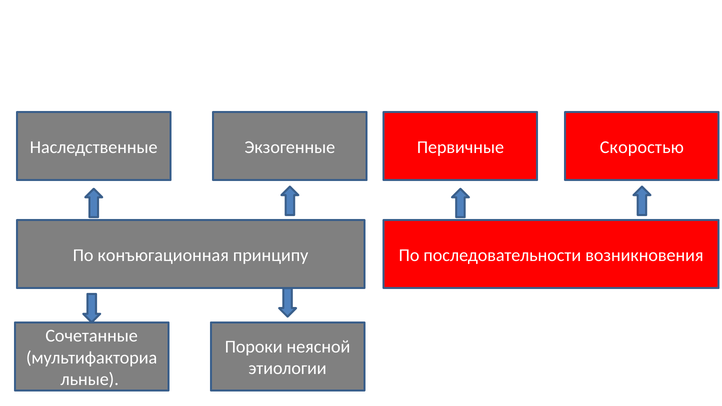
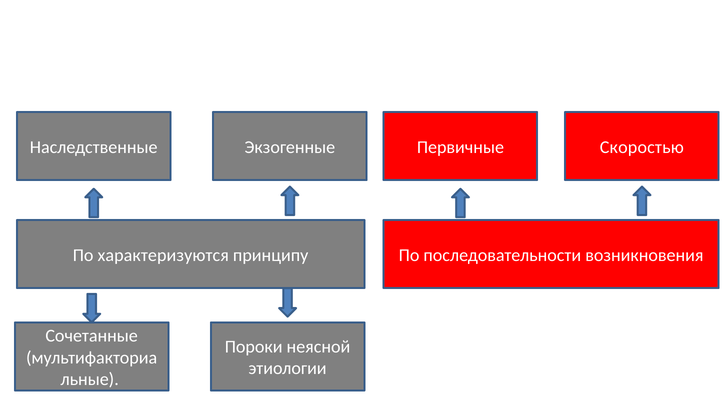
конъюгационная: конъюгационная -> характеризуются
